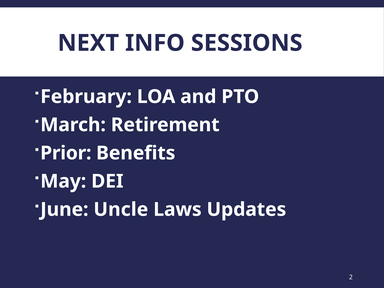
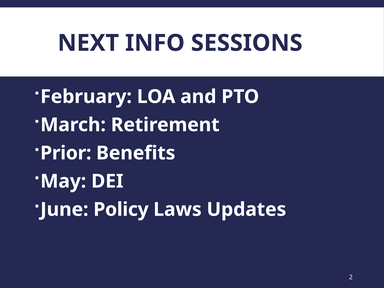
Uncle: Uncle -> Policy
